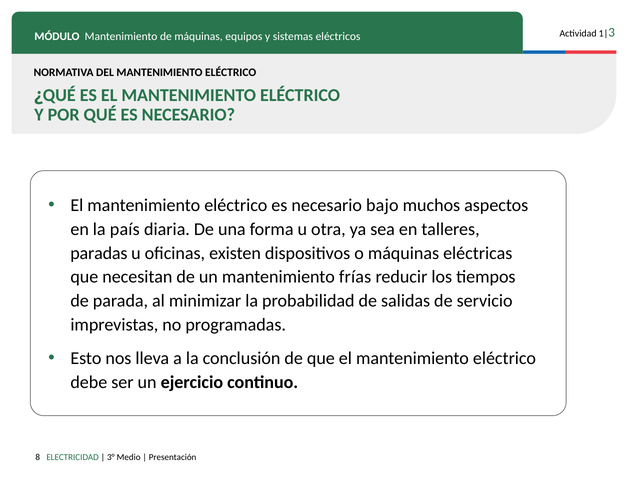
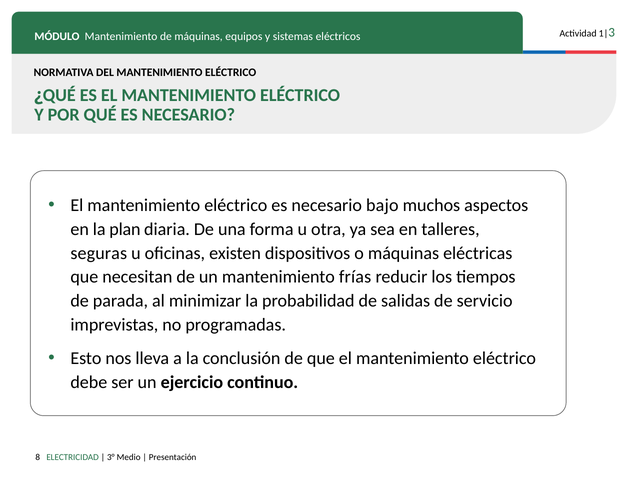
país: país -> plan
paradas: paradas -> seguras
